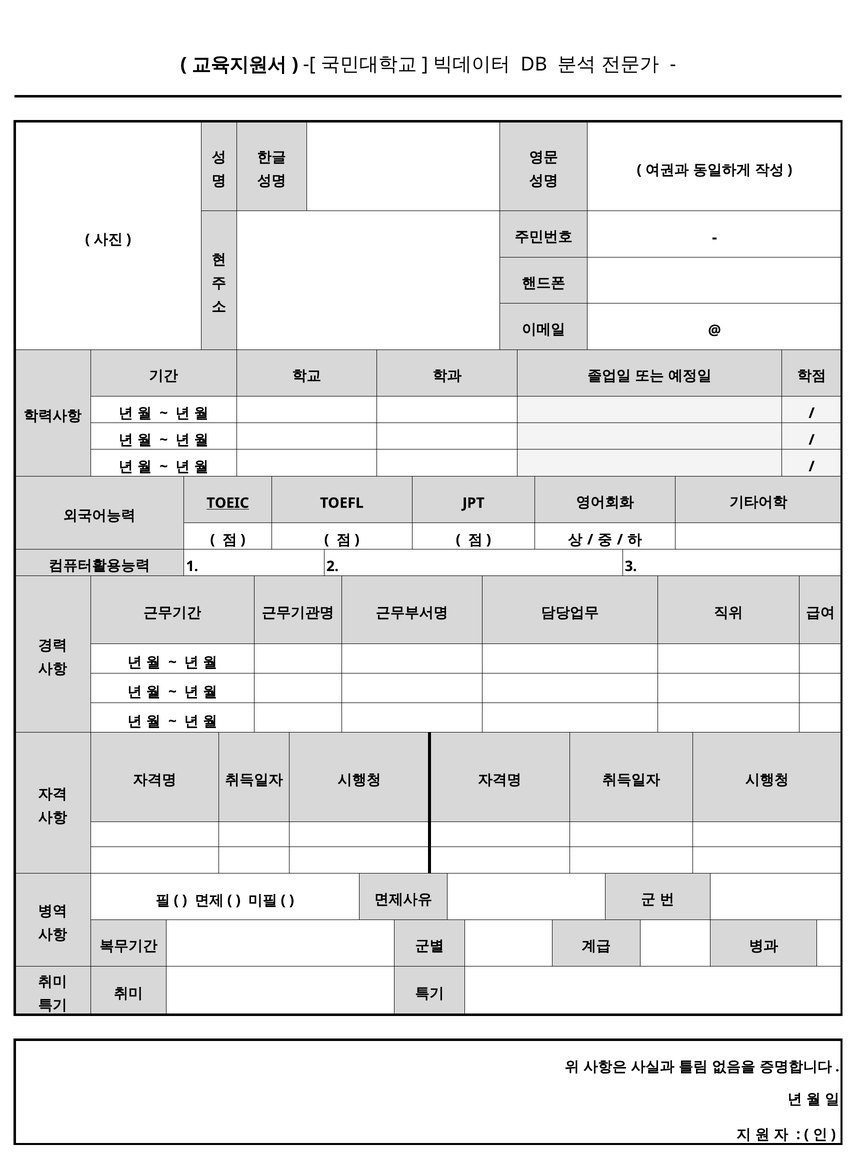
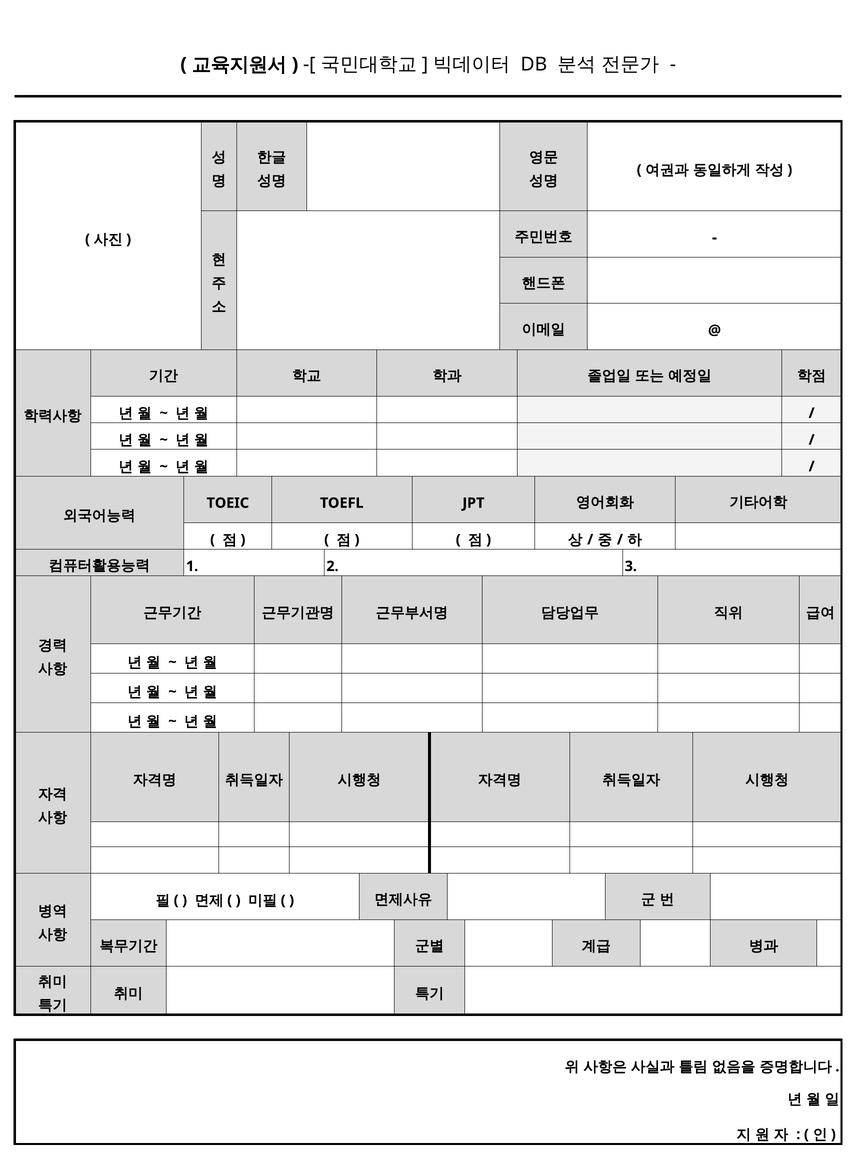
TOEIC underline: present -> none
